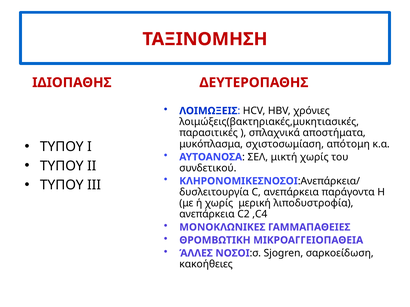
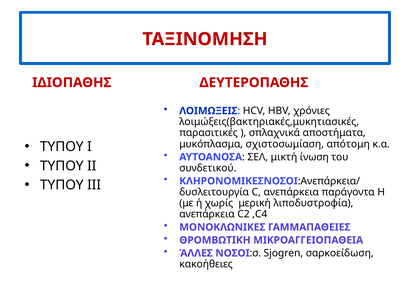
μικτή χωρίς: χωρίς -> ίνωση
